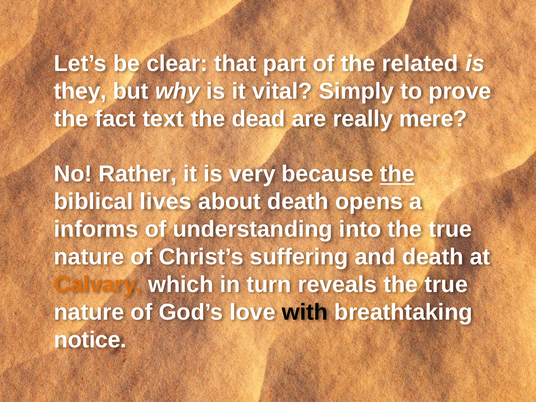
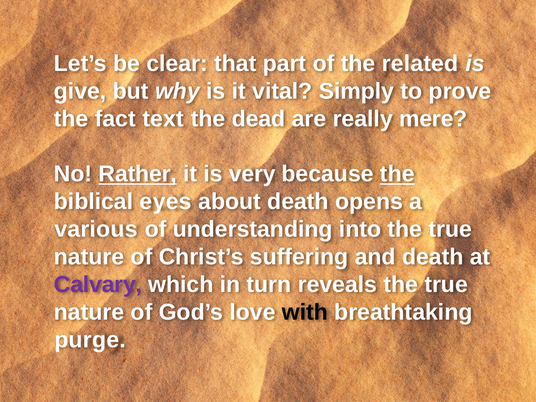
they: they -> give
Rather underline: none -> present
lives: lives -> eyes
informs: informs -> various
Calvary colour: orange -> purple
notice: notice -> purge
